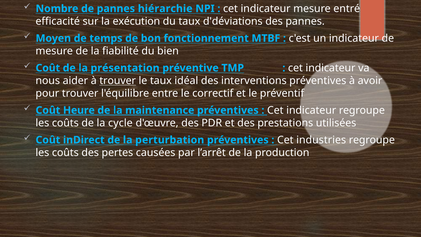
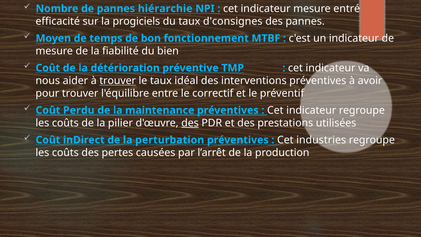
exécution: exécution -> progiciels
d'déviations: d'déviations -> d'consignes
présentation: présentation -> détérioration
Heure: Heure -> Perdu
cycle: cycle -> pilier
des at (190, 123) underline: none -> present
